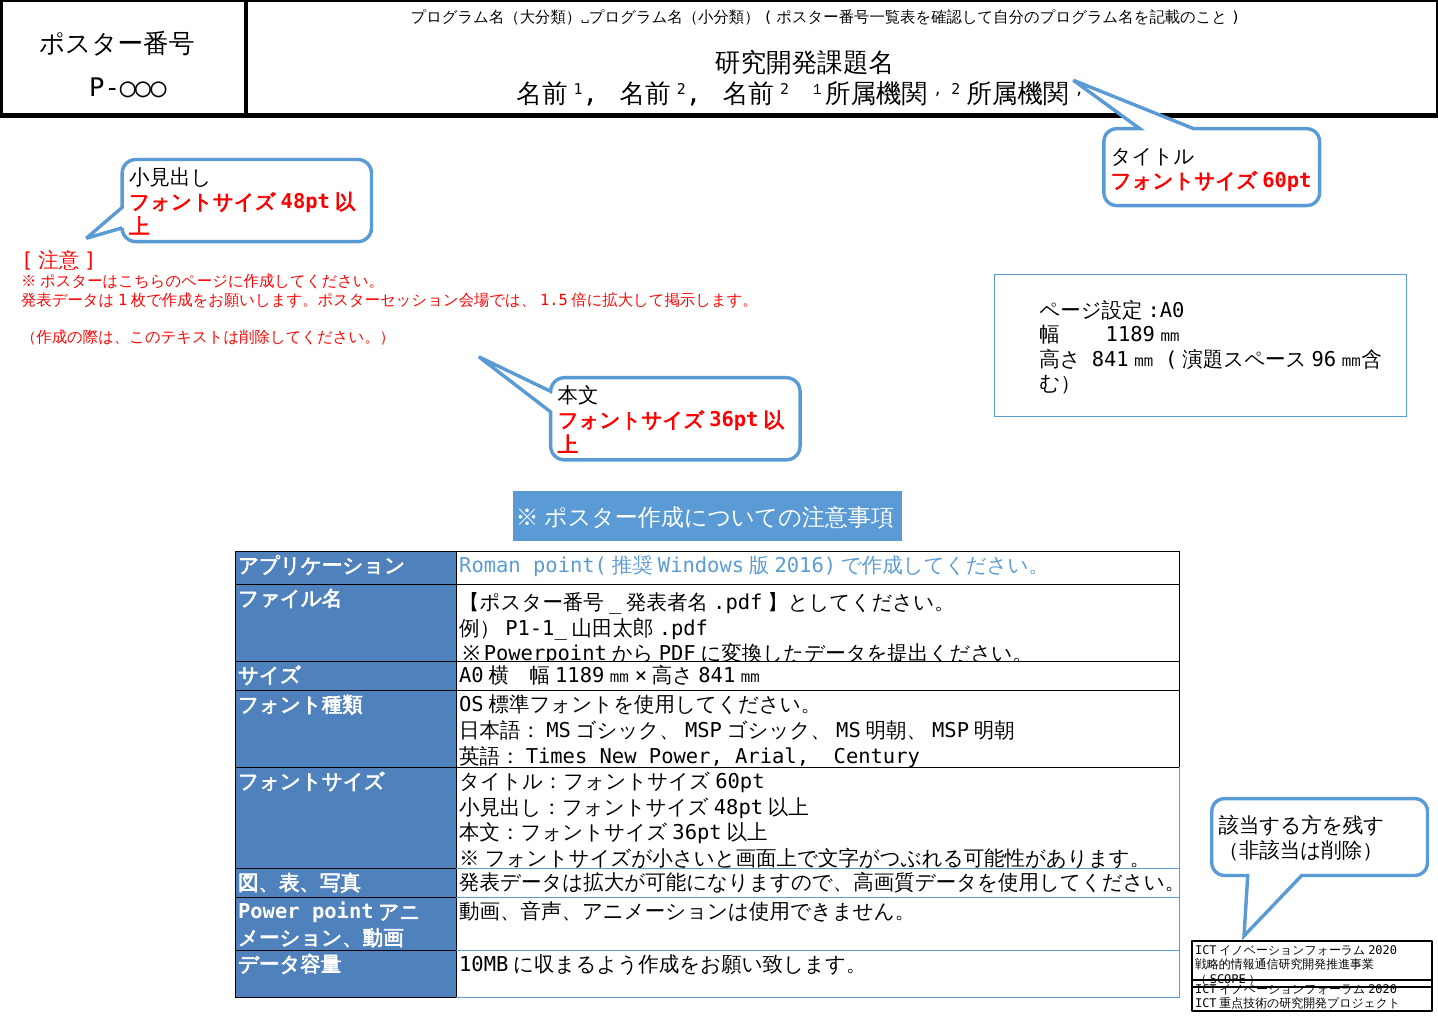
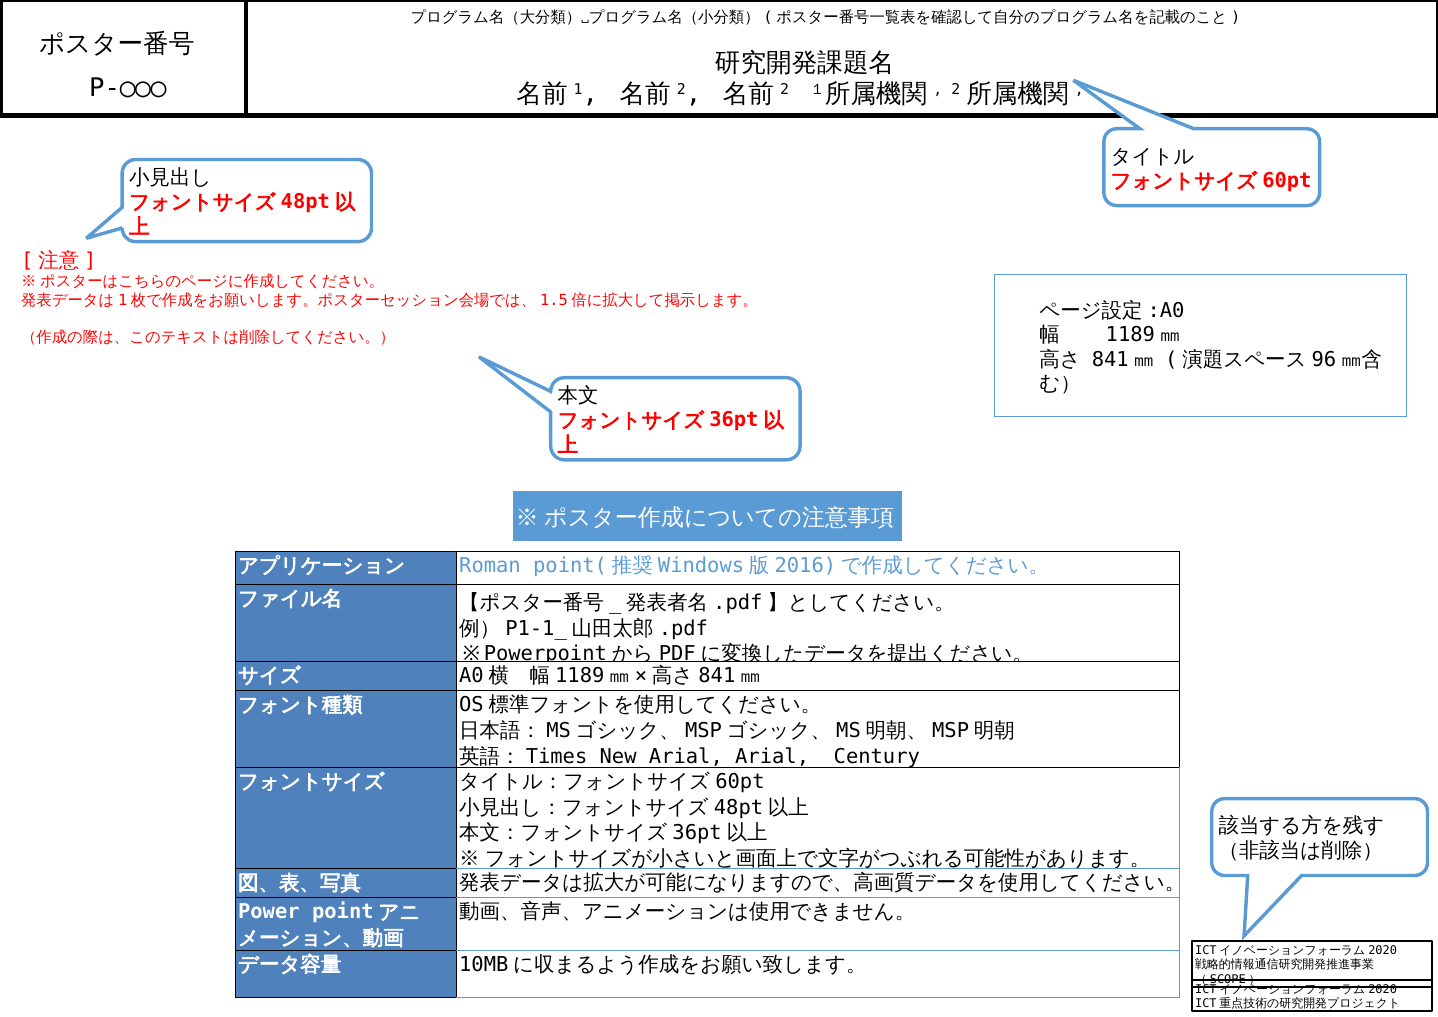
New Power: Power -> Arial
